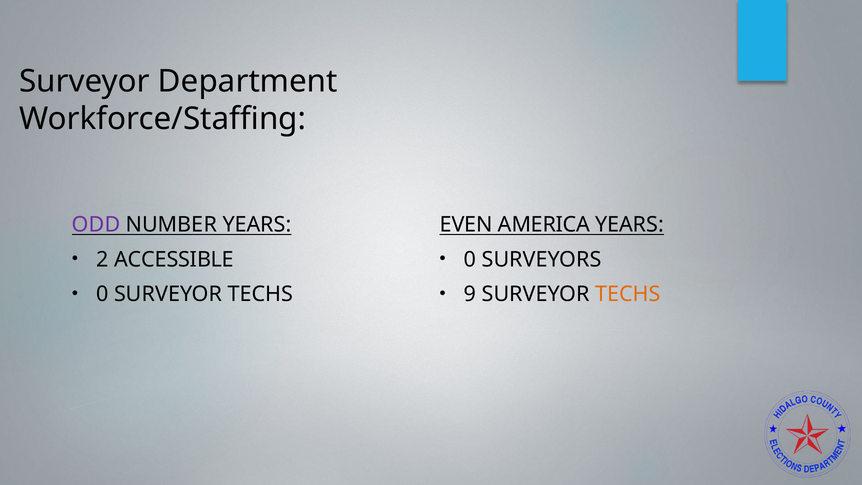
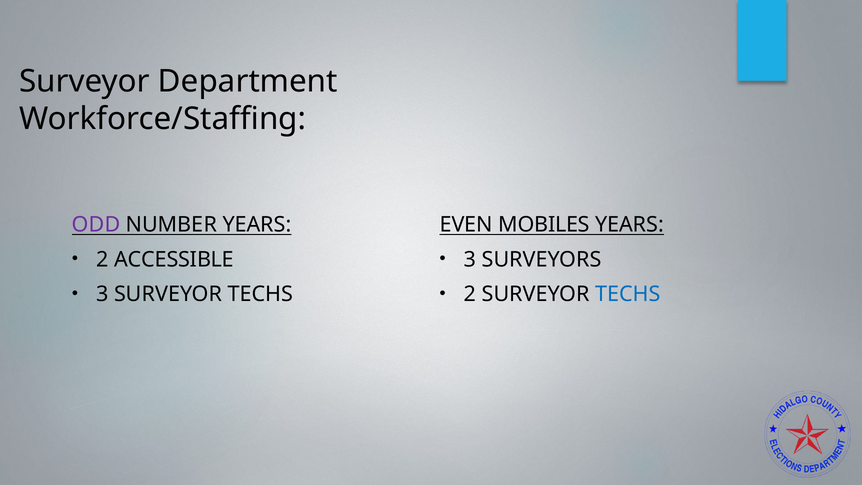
AMERICA: AMERICA -> MOBILES
0 at (470, 259): 0 -> 3
0 at (102, 294): 0 -> 3
9 at (470, 294): 9 -> 2
TECHS at (628, 294) colour: orange -> blue
